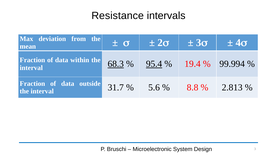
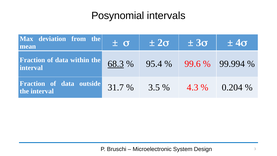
Resistance: Resistance -> Posynomial
95.4 underline: present -> none
19.4: 19.4 -> 99.6
5.6: 5.6 -> 3.5
8.8: 8.8 -> 4.3
2.813: 2.813 -> 0.204
